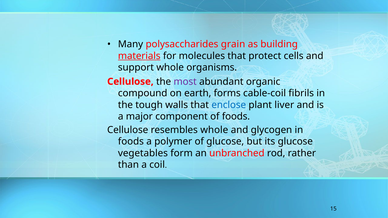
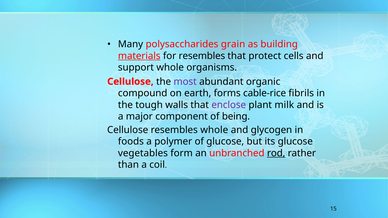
for molecules: molecules -> resembles
cable-coil: cable-coil -> cable-rice
enclose colour: blue -> purple
liver: liver -> milk
of foods: foods -> being
rod underline: none -> present
